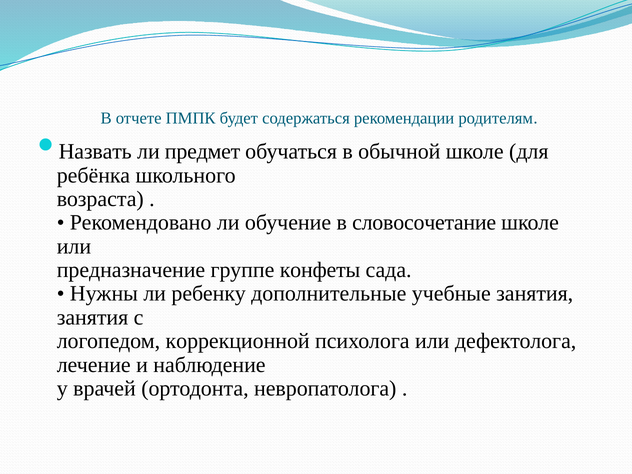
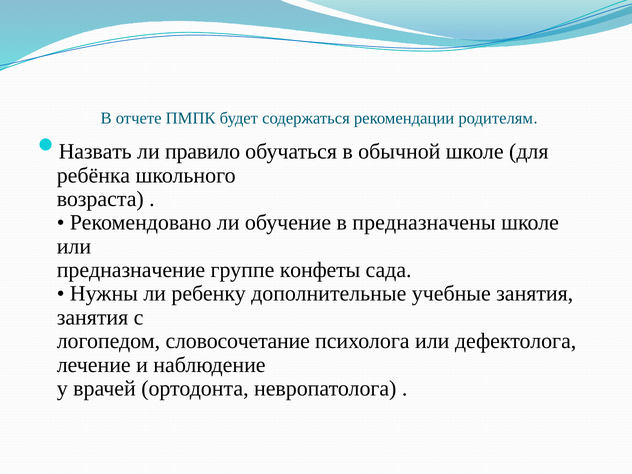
предмет: предмет -> правило
словосочетание: словосочетание -> предназначены
коррекционной: коррекционной -> словосочетание
